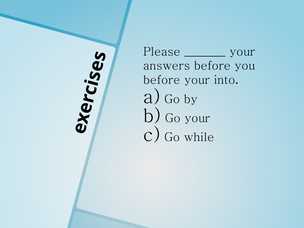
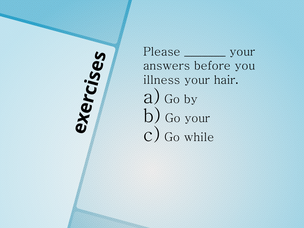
before at (162, 80): before -> illness
into: into -> hair
